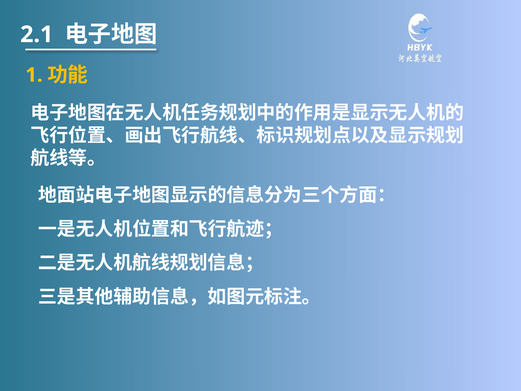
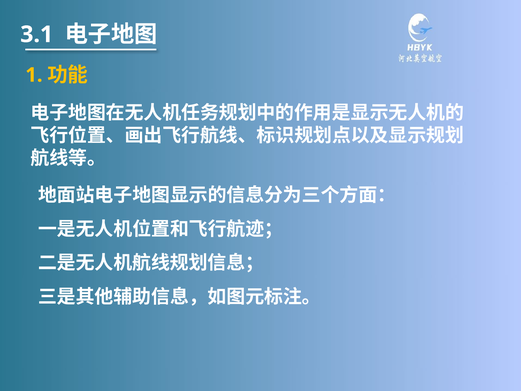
2.1: 2.1 -> 3.1
